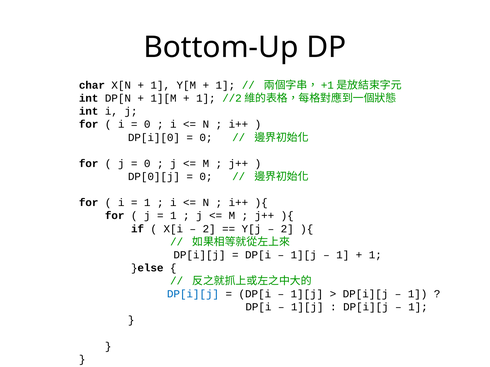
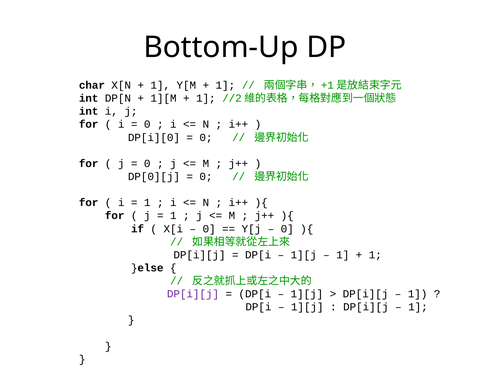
2 at (209, 229): 2 -> 0
2 at (287, 229): 2 -> 0
DP[i][j at (193, 294) colour: blue -> purple
